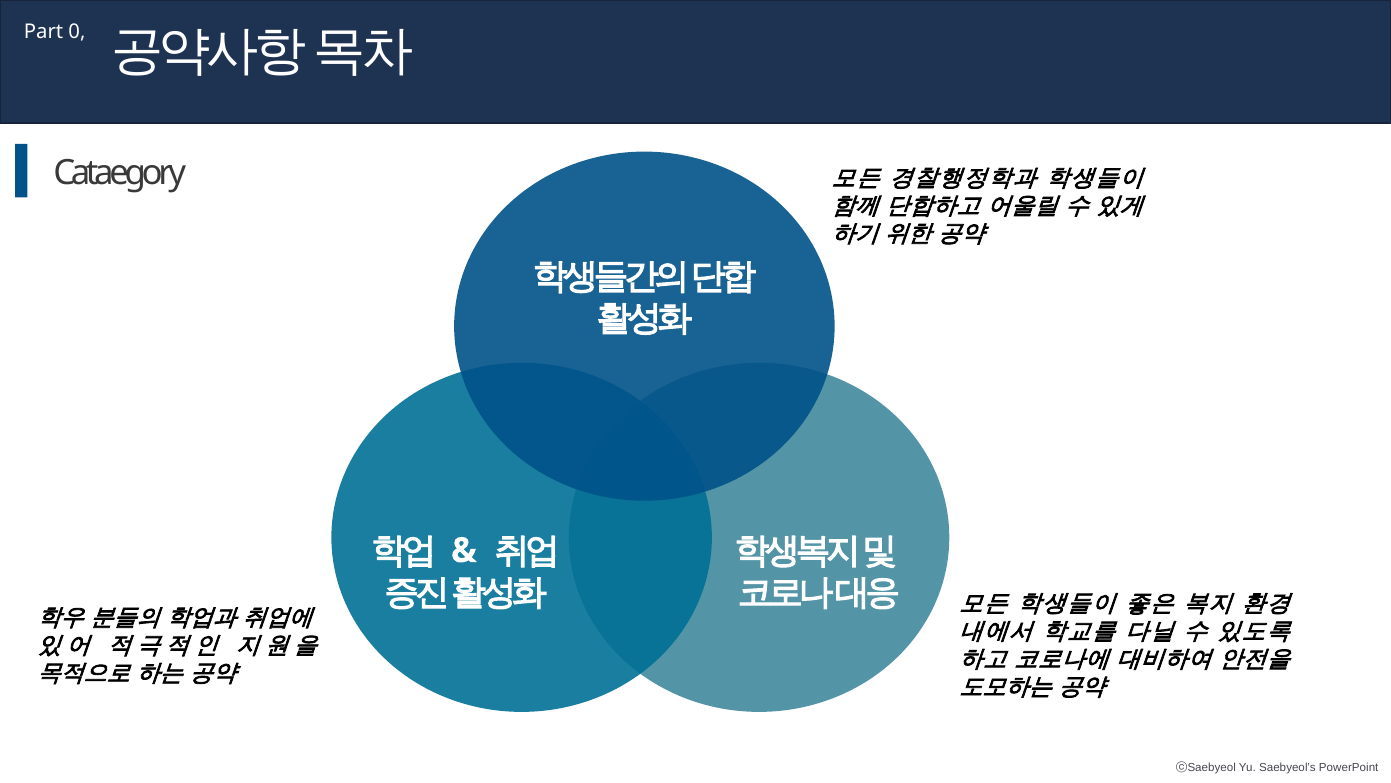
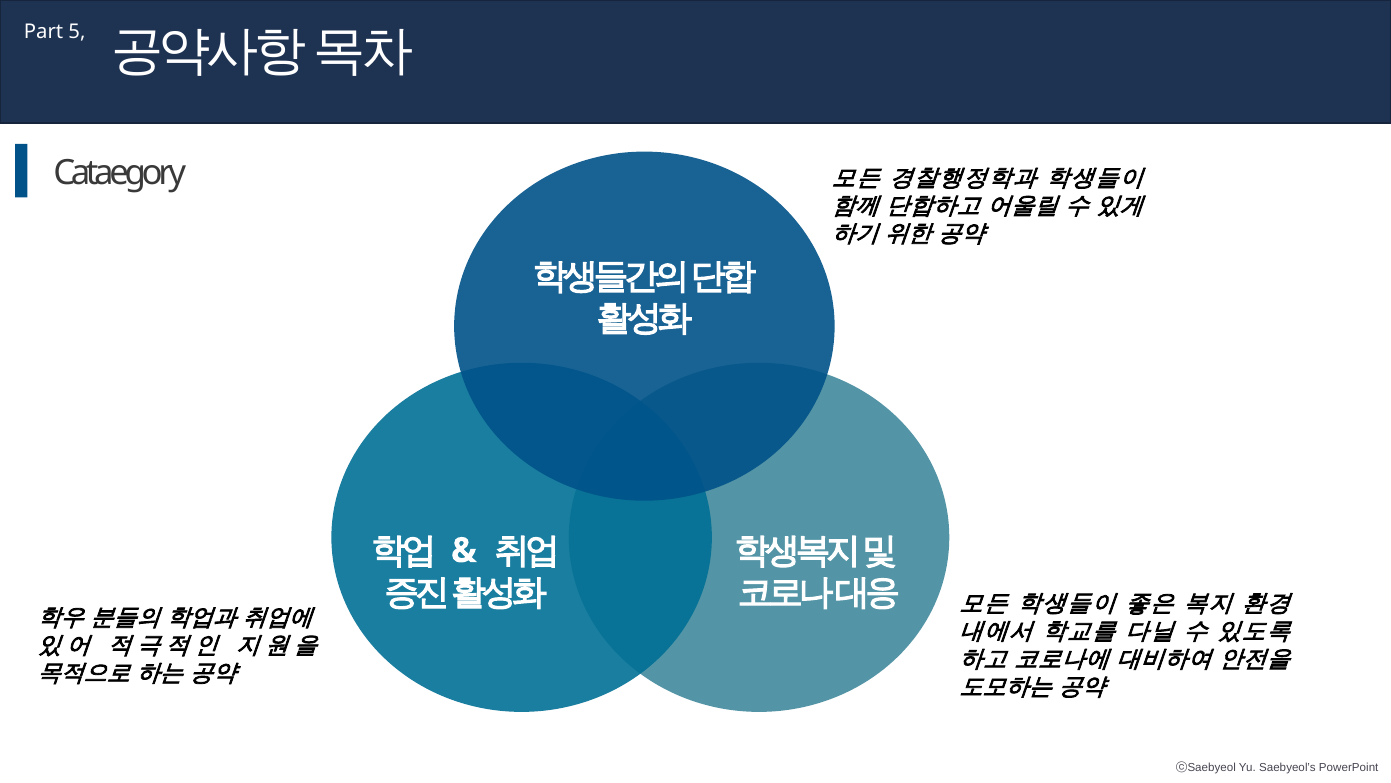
0: 0 -> 5
